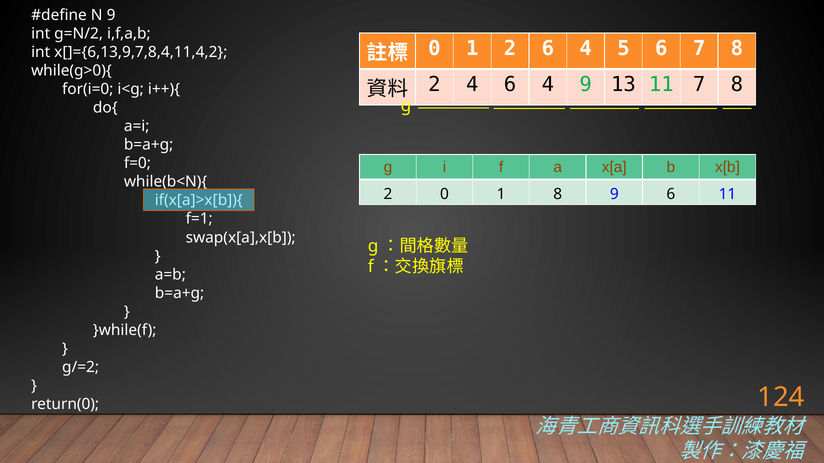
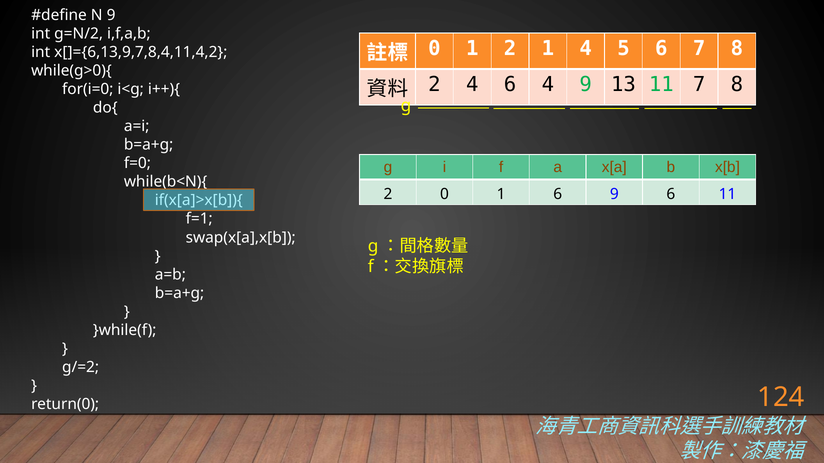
2 6: 6 -> 1
1 8: 8 -> 6
